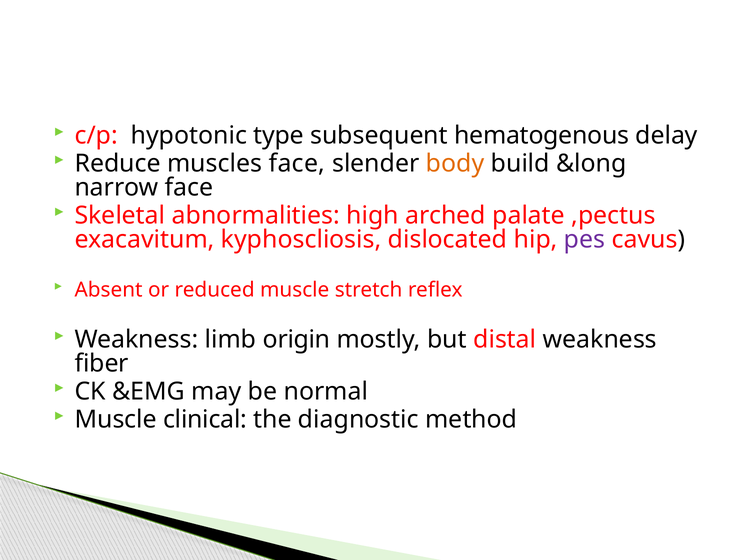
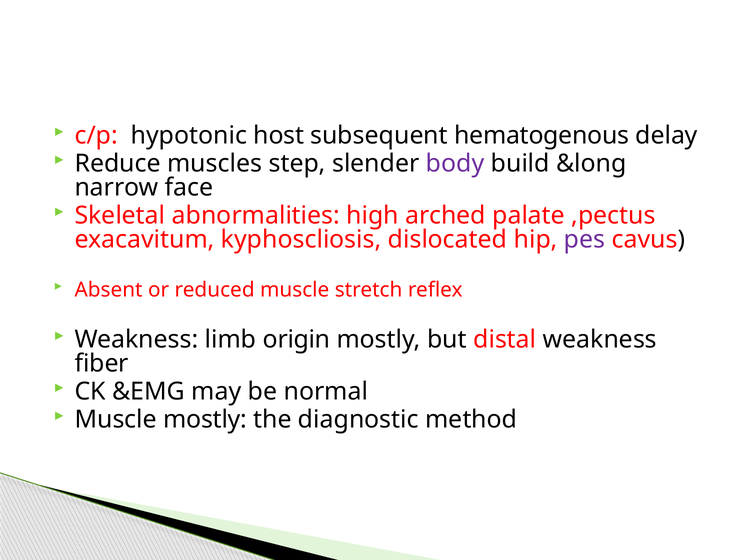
type: type -> host
muscles face: face -> step
body colour: orange -> purple
Muscle clinical: clinical -> mostly
